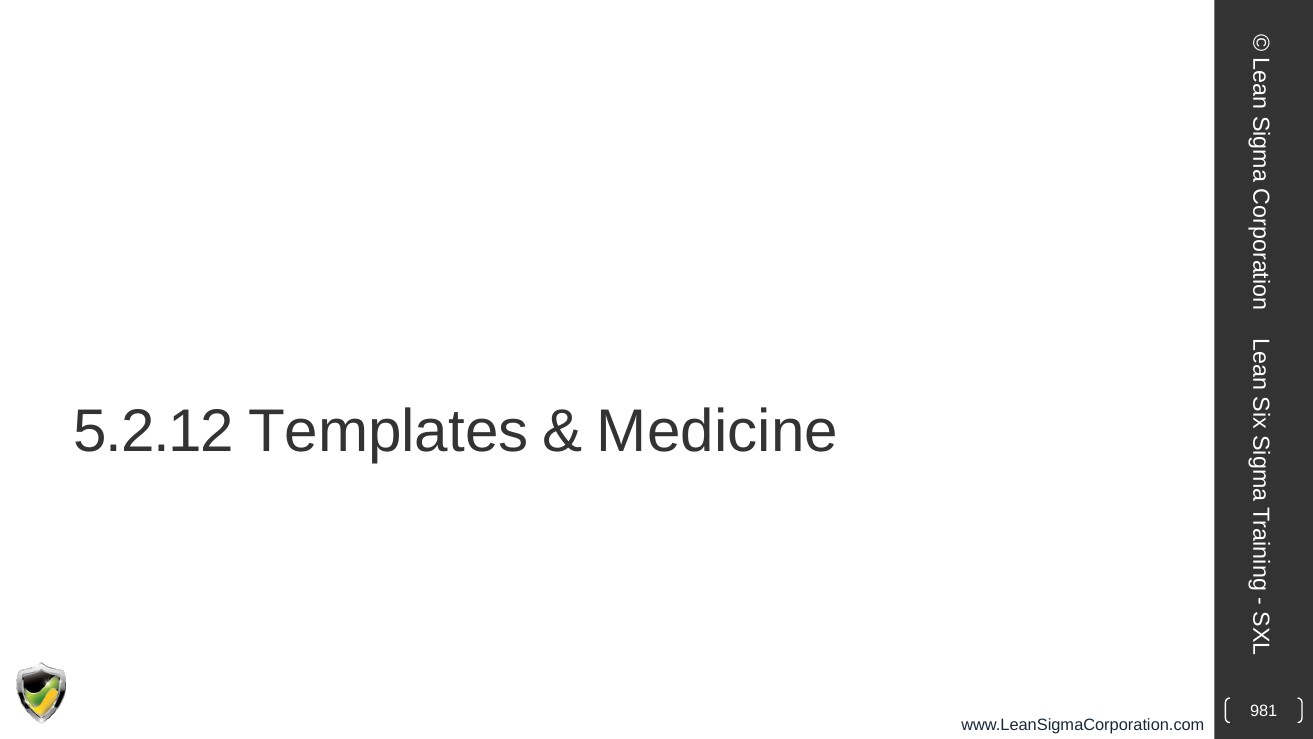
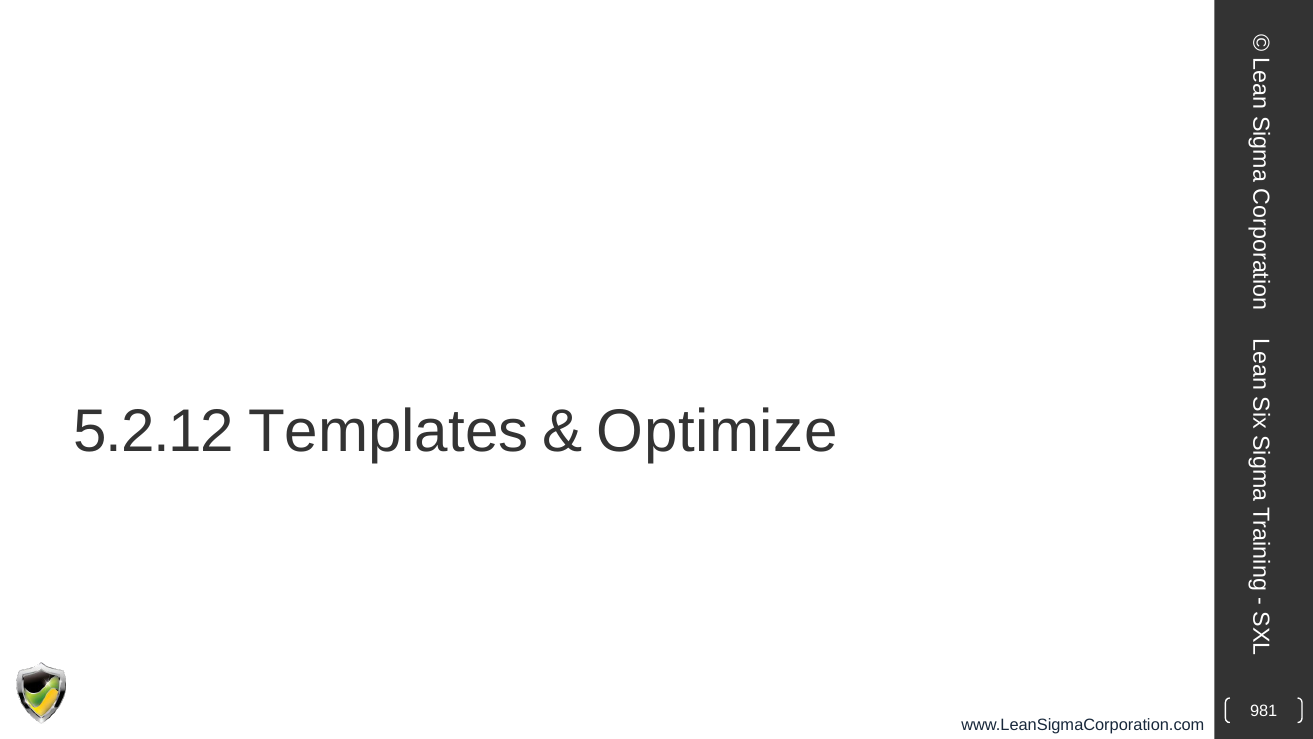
Medicine: Medicine -> Optimize
